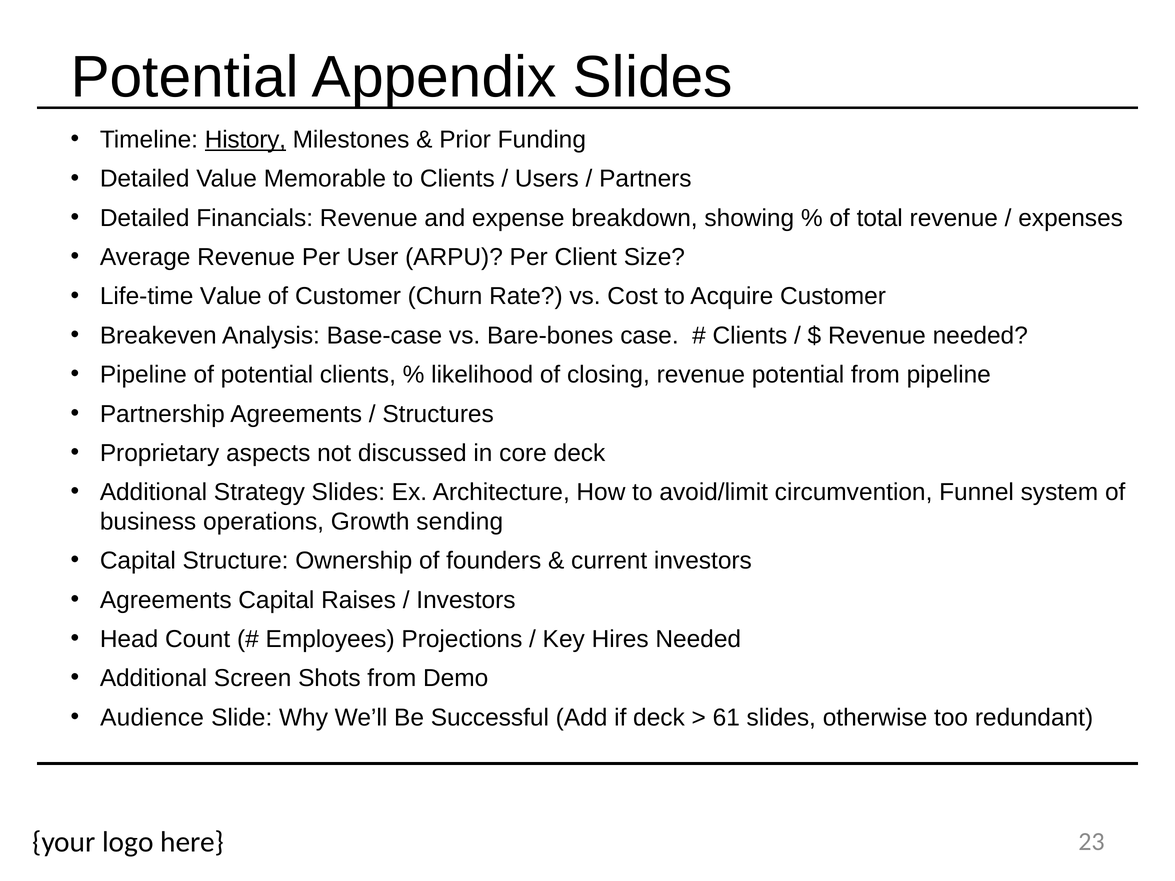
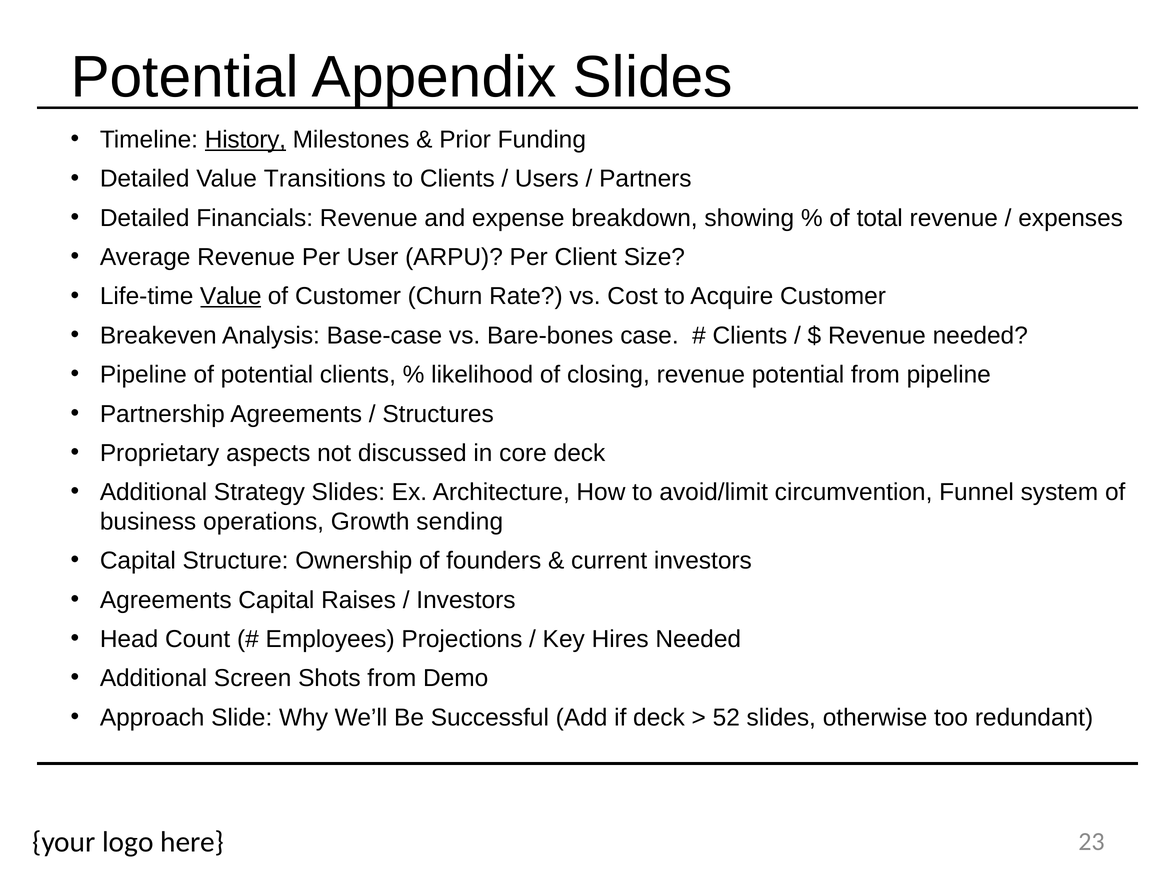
Memorable: Memorable -> Transitions
Value at (231, 296) underline: none -> present
Audience: Audience -> Approach
61: 61 -> 52
